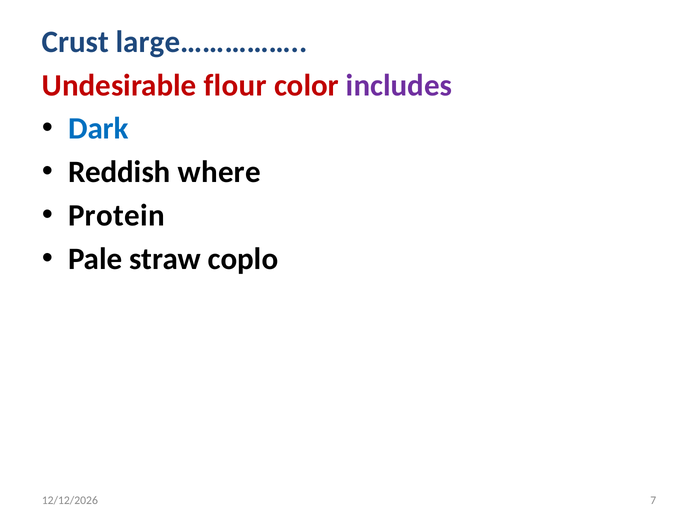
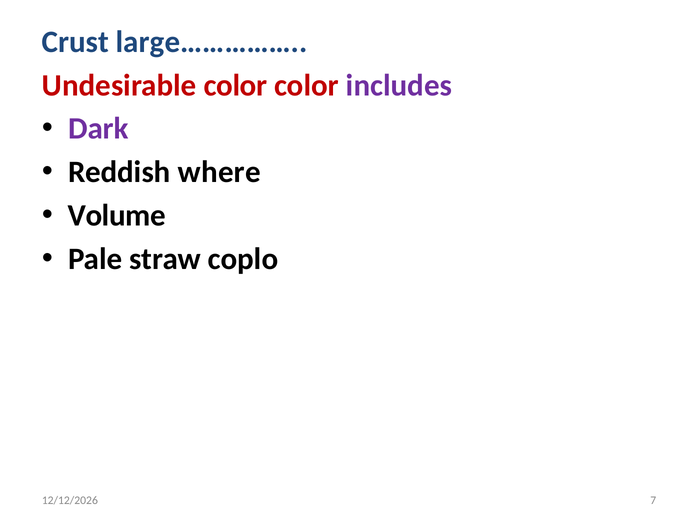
Undesirable flour: flour -> color
Dark colour: blue -> purple
Protein: Protein -> Volume
